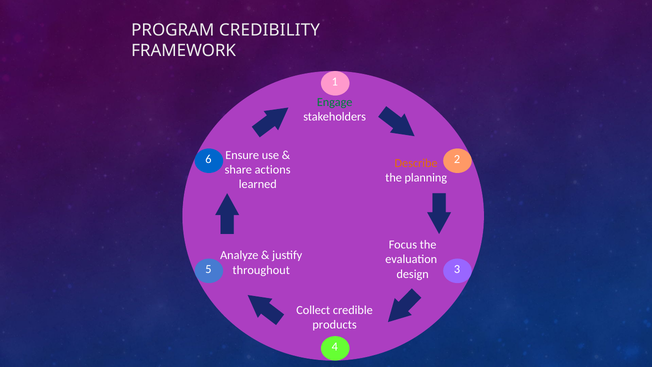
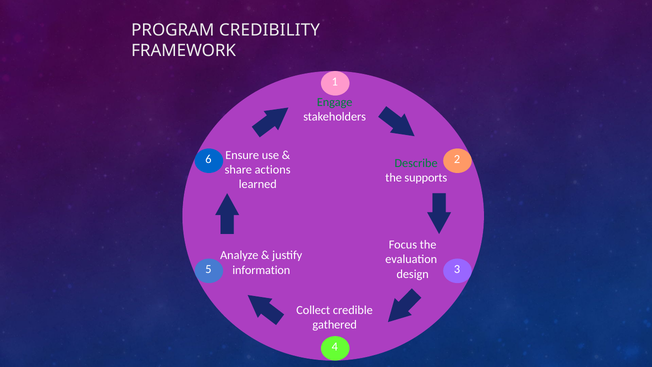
Describe colour: orange -> green
planning: planning -> supports
throughout: throughout -> information
products: products -> gathered
